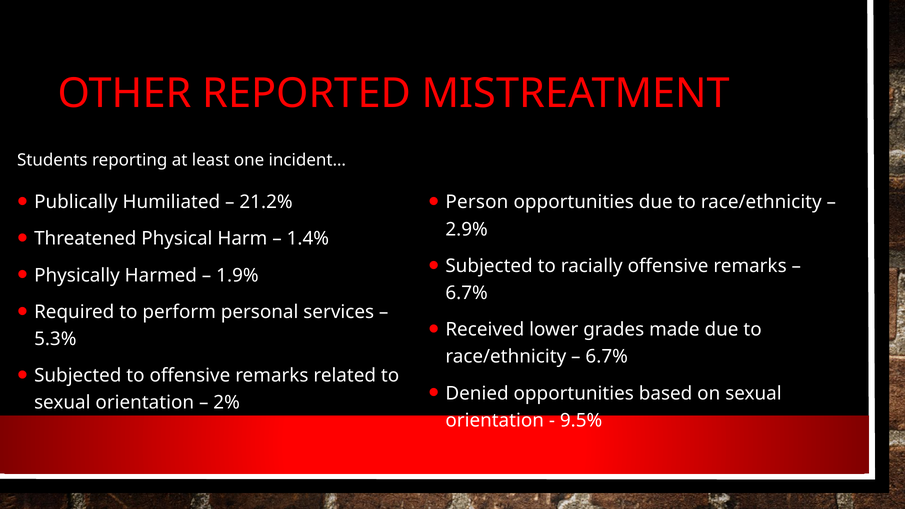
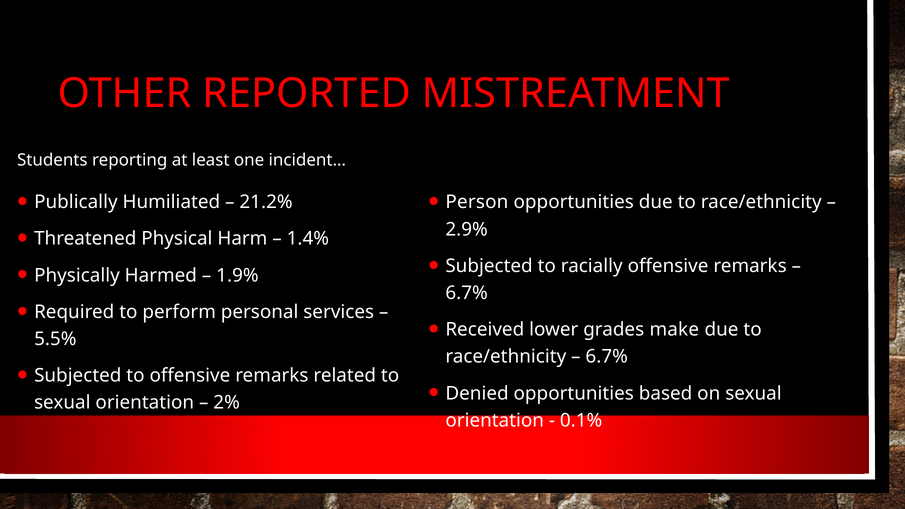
made: made -> make
5.3%: 5.3% -> 5.5%
9.5%: 9.5% -> 0.1%
